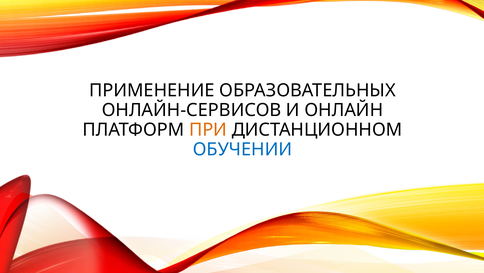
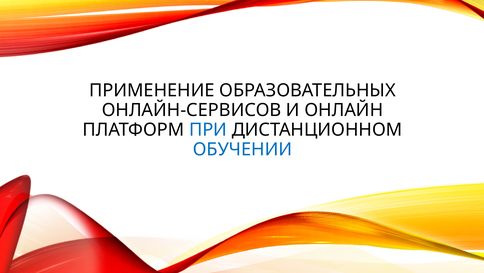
ПРИ colour: orange -> blue
